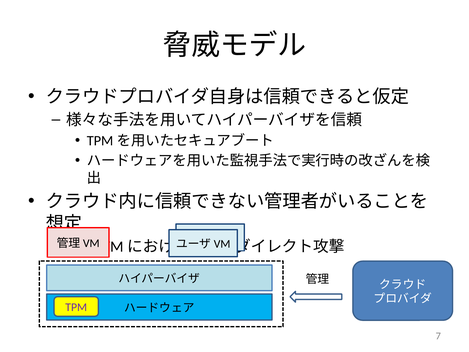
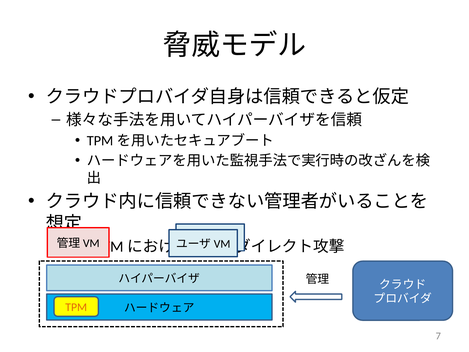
TPM colour: purple -> orange
